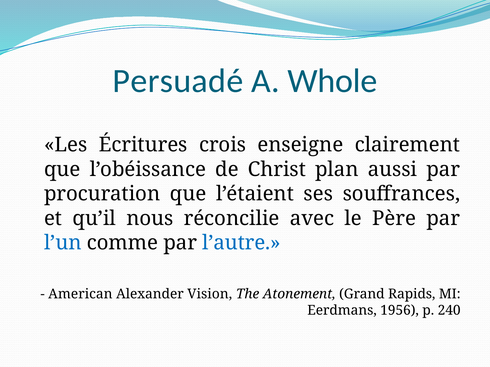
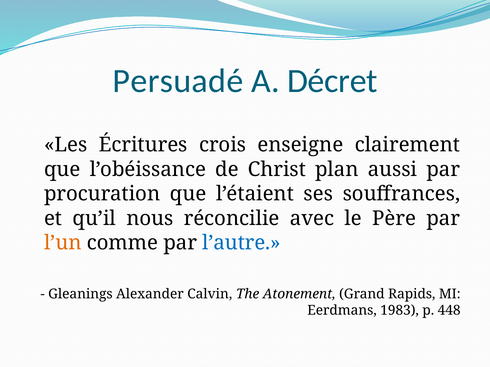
Whole: Whole -> Décret
l’un colour: blue -> orange
American: American -> Gleanings
Vision: Vision -> Calvin
1956: 1956 -> 1983
240: 240 -> 448
